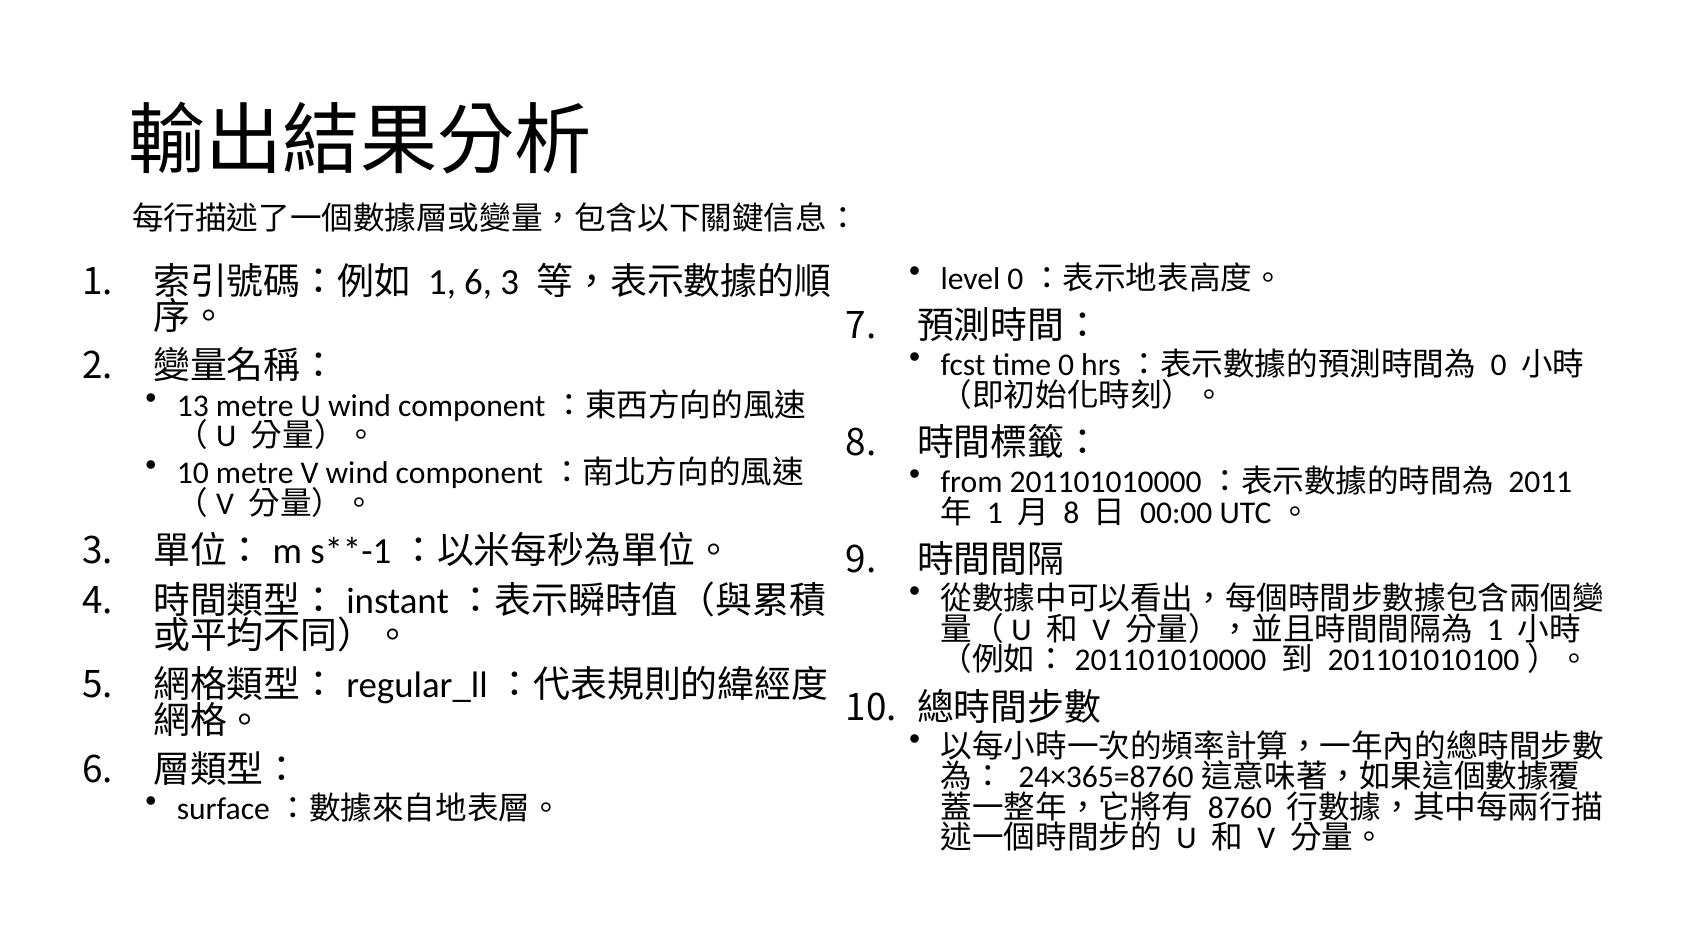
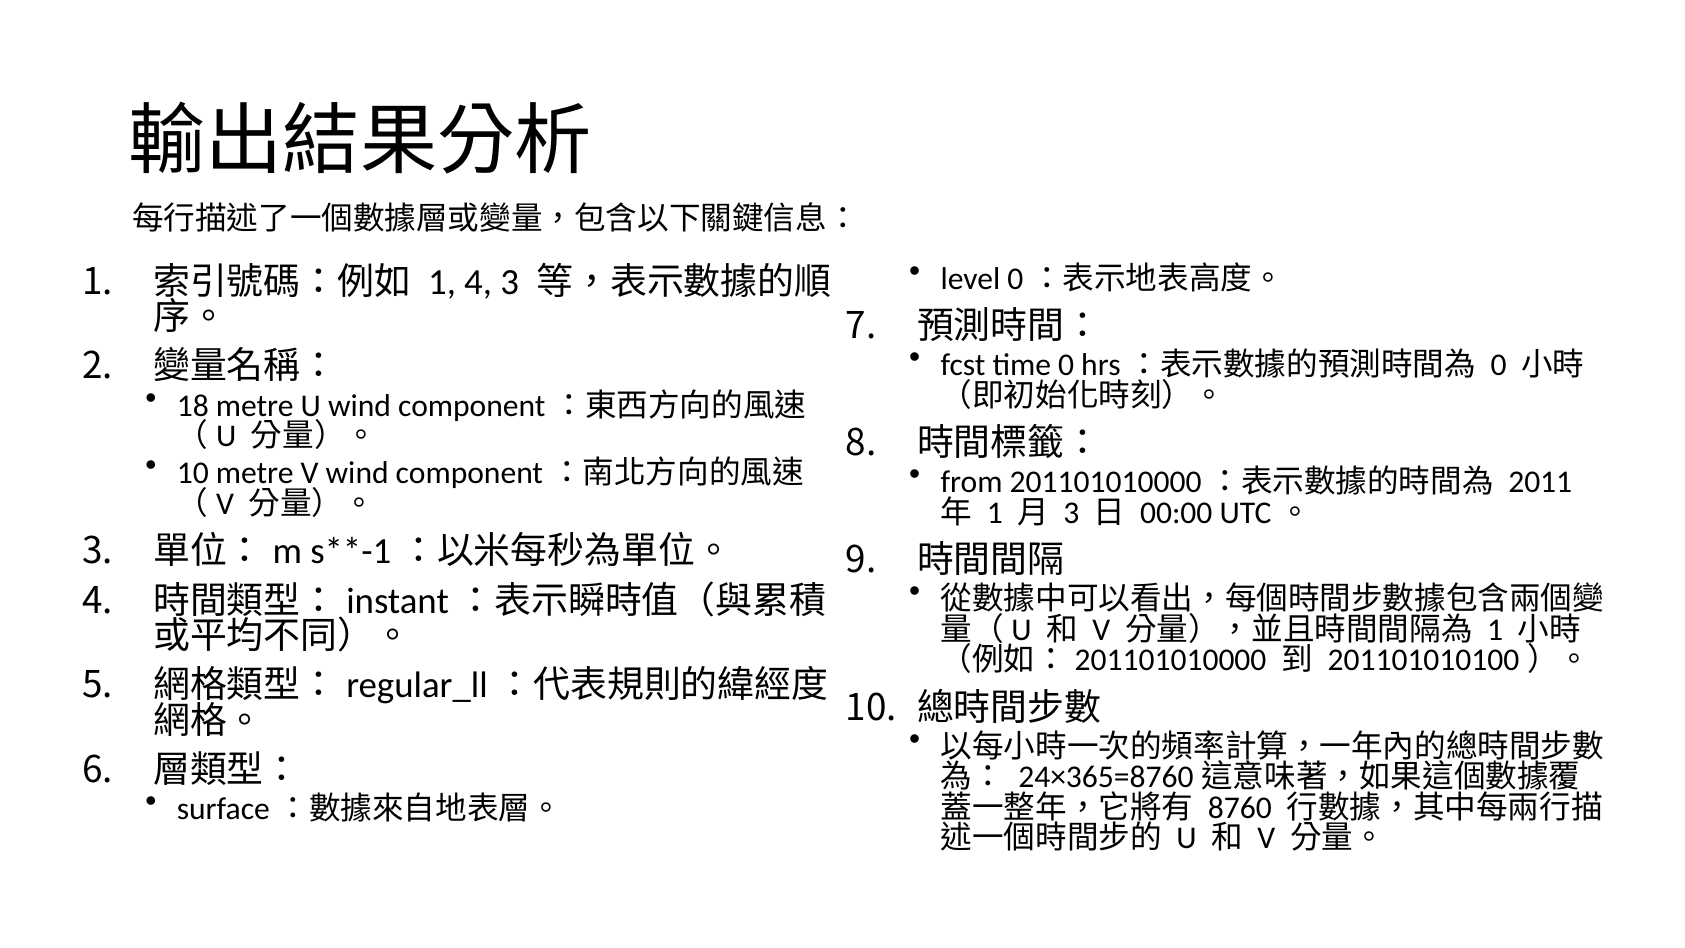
1 6: 6 -> 4
13: 13 -> 18
8 at (1071, 513): 8 -> 3
